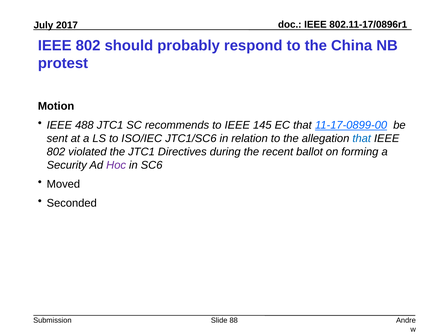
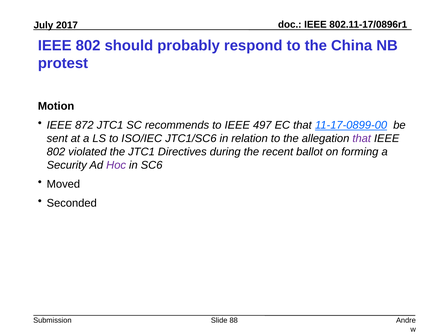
488: 488 -> 872
145: 145 -> 497
that at (362, 138) colour: blue -> purple
